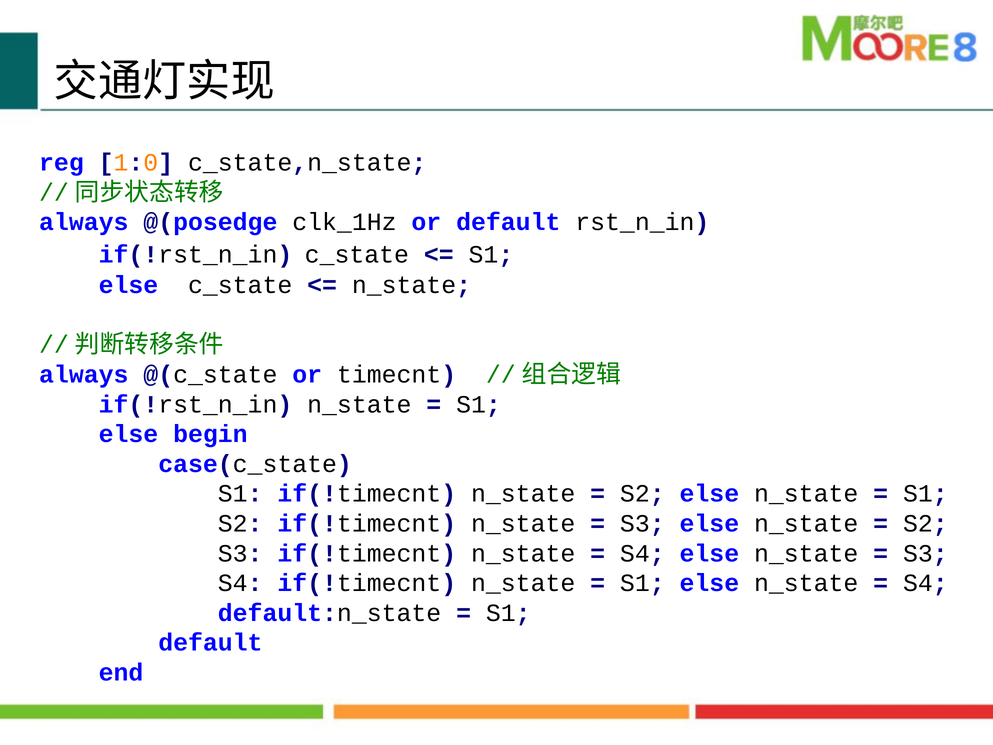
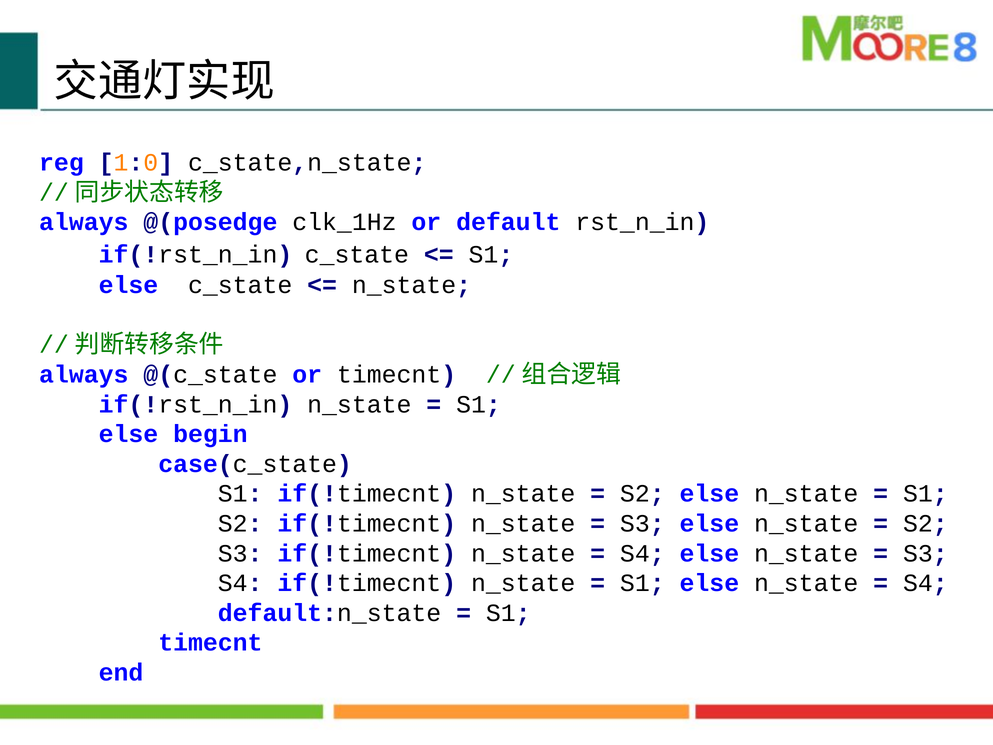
default at (210, 643): default -> timecnt
